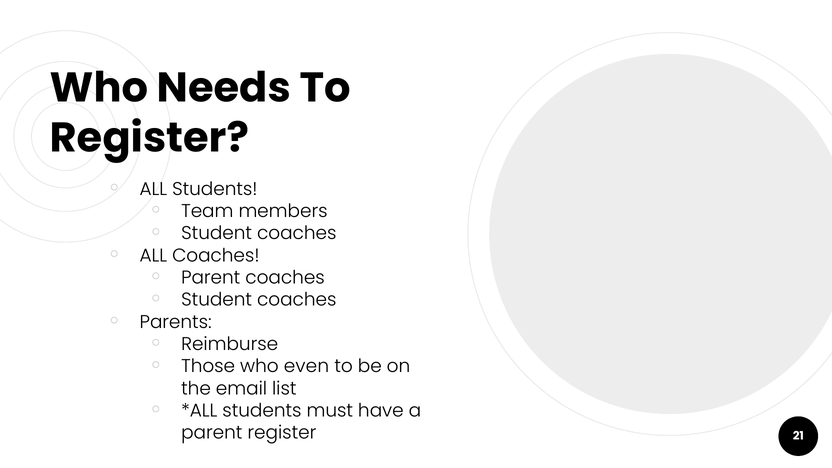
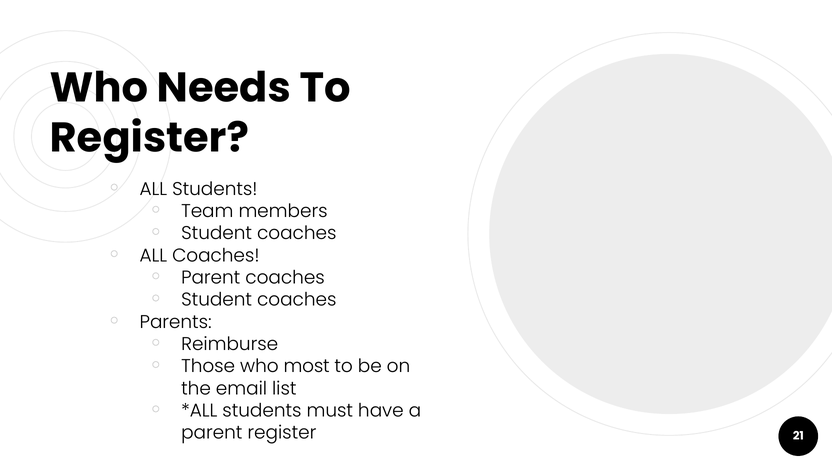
even: even -> most
